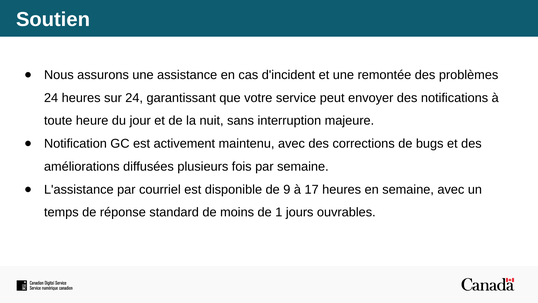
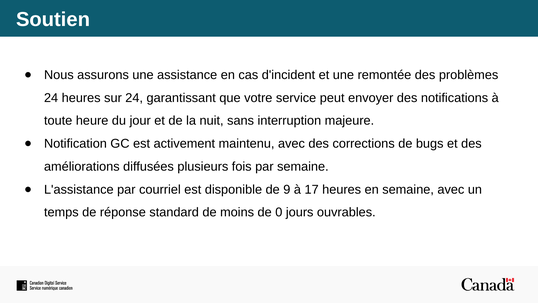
1: 1 -> 0
